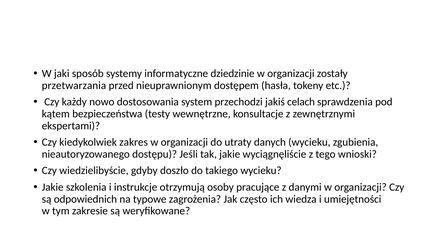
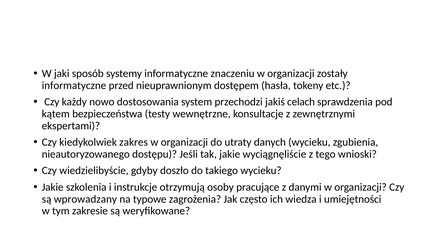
dziedzinie: dziedzinie -> znaczeniu
przetwarzania at (74, 85): przetwarzania -> informatyczne
odpowiednich: odpowiednich -> wprowadzany
